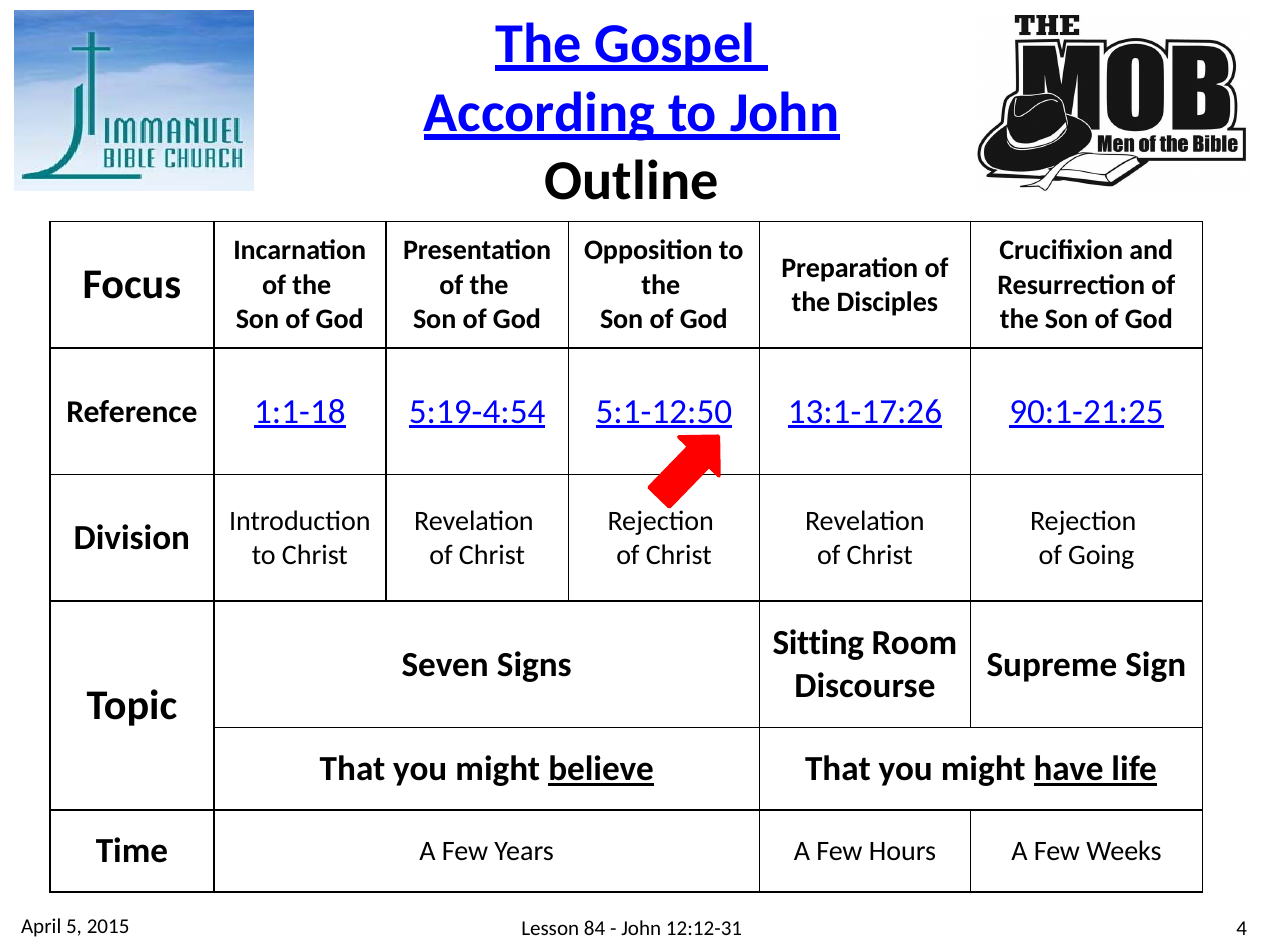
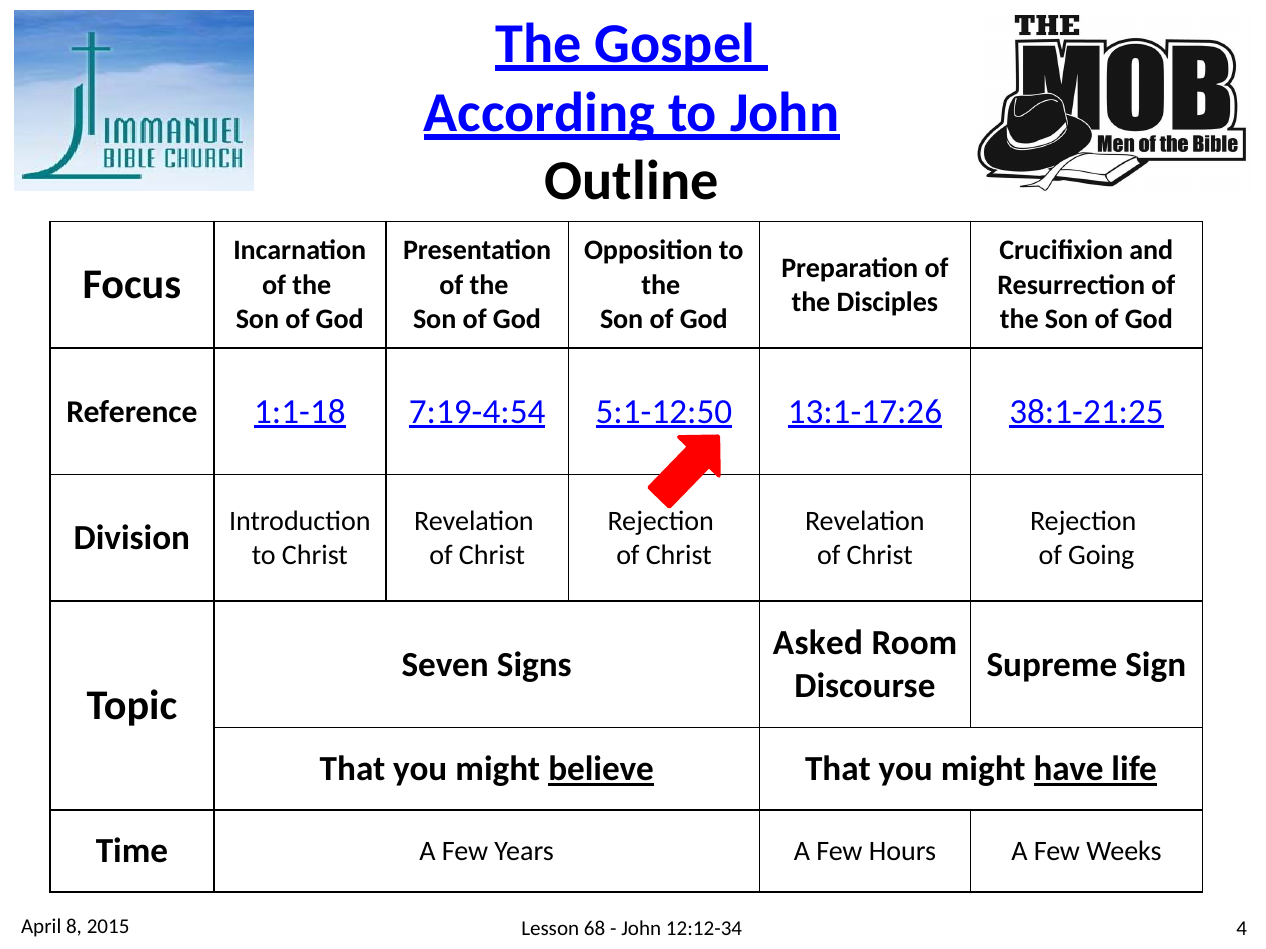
5:19-4:54: 5:19-4:54 -> 7:19-4:54
90:1-21:25: 90:1-21:25 -> 38:1-21:25
Sitting: Sitting -> Asked
5: 5 -> 8
84: 84 -> 68
12:12-31: 12:12-31 -> 12:12-34
